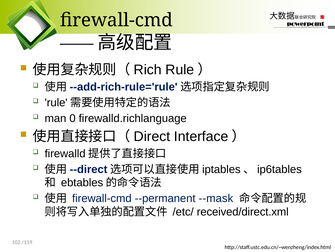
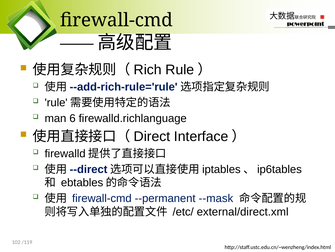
0: 0 -> 6
received/direct.xml: received/direct.xml -> external/direct.xml
